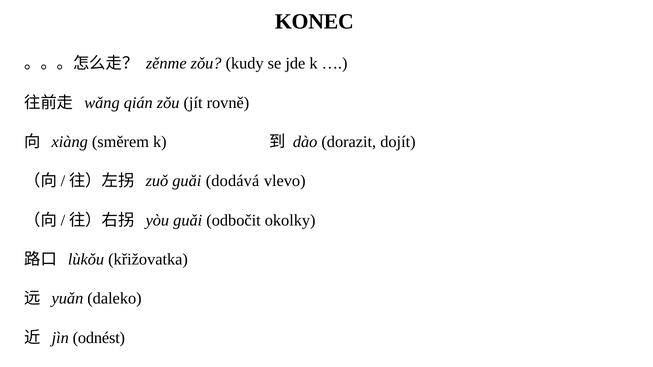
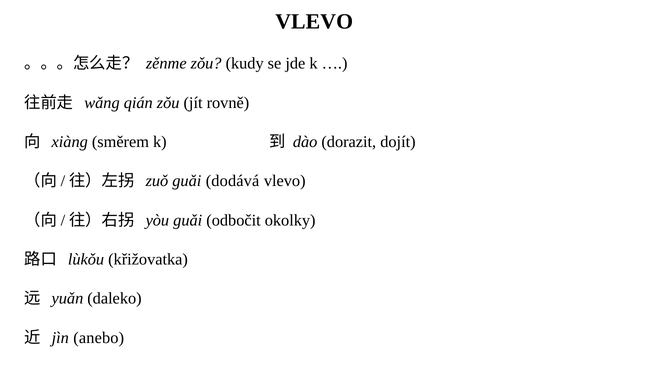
KONEC at (314, 22): KONEC -> VLEVO
odnést: odnést -> anebo
